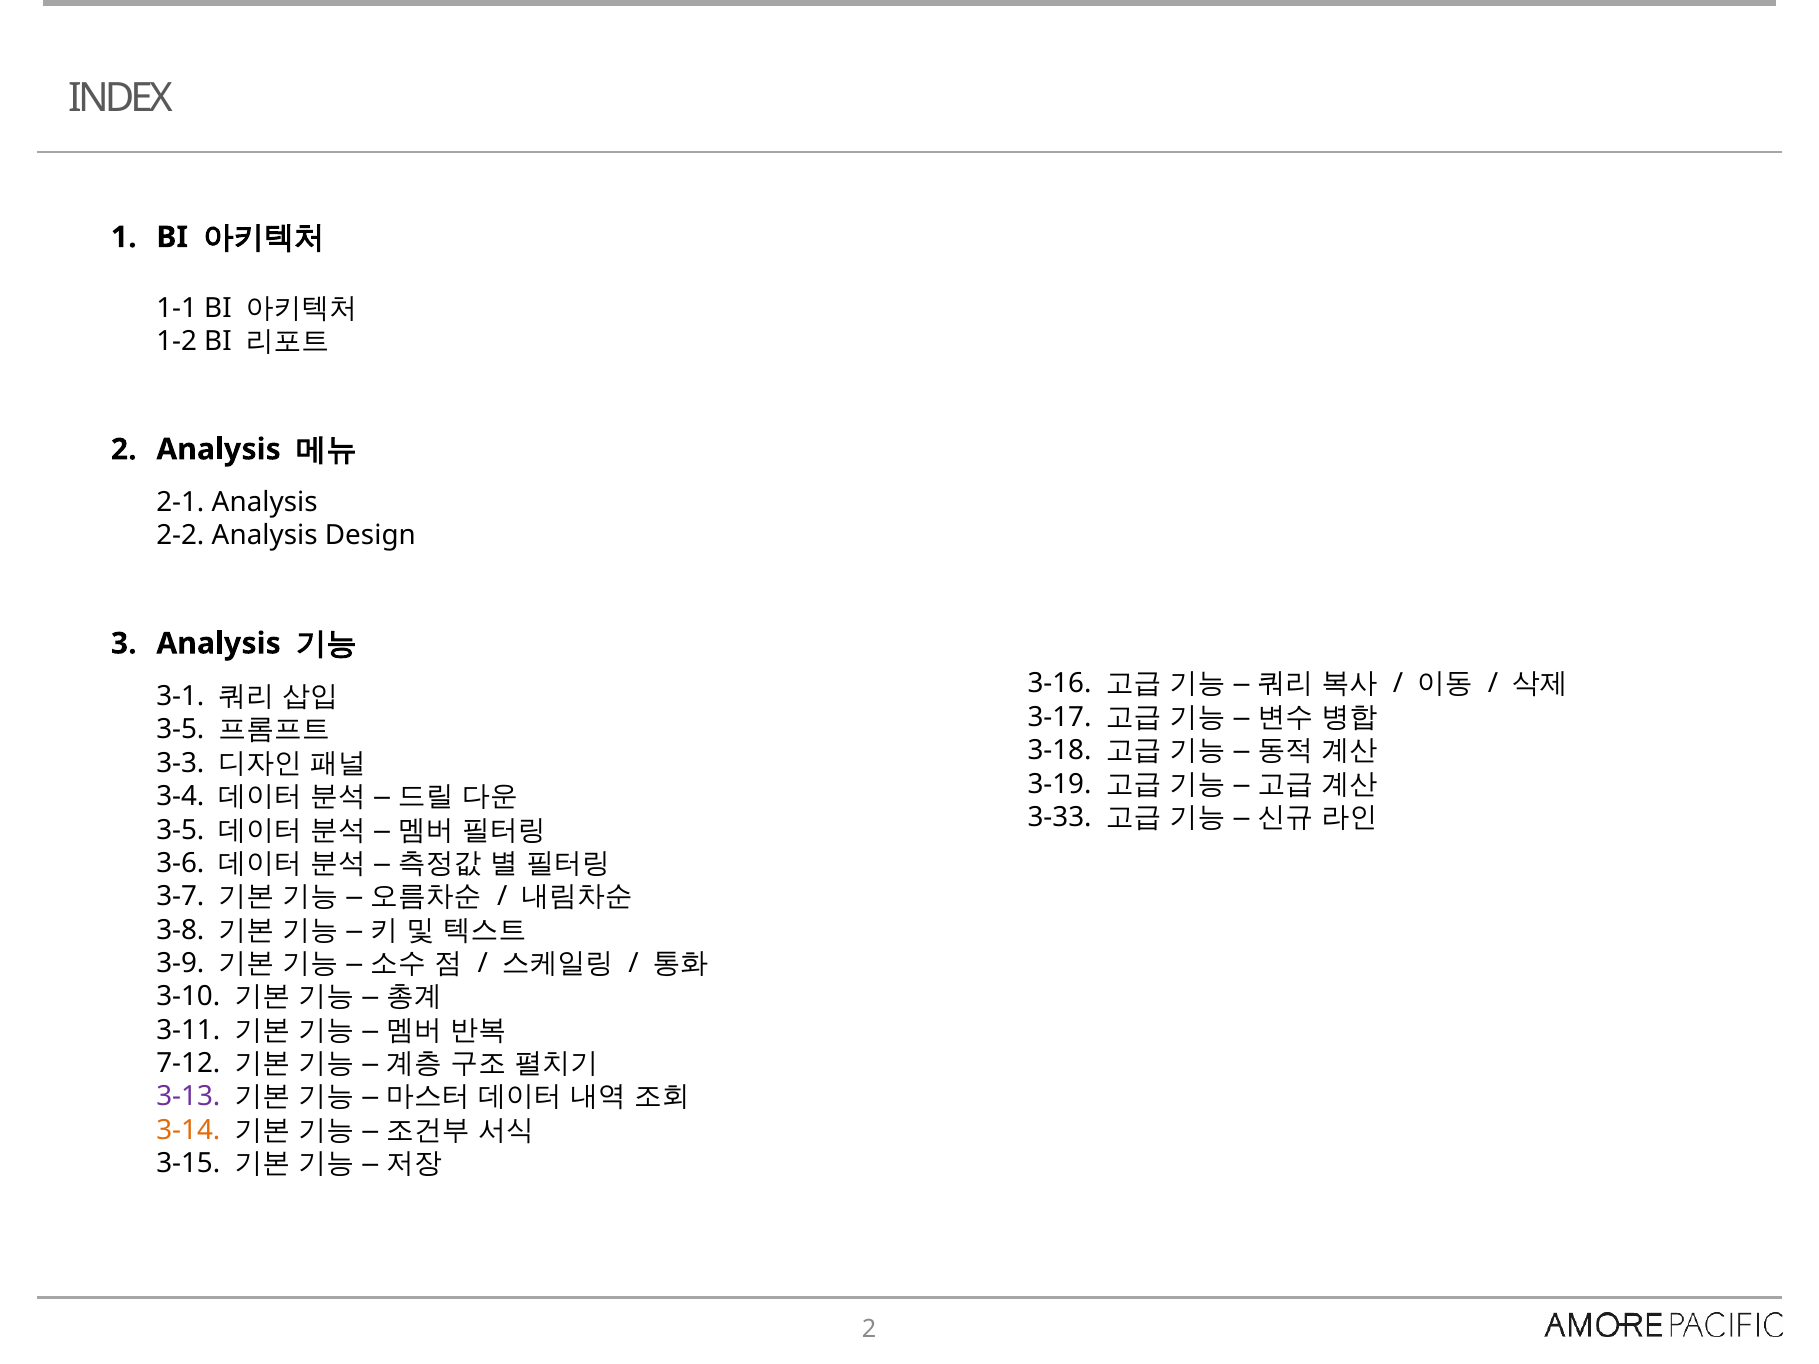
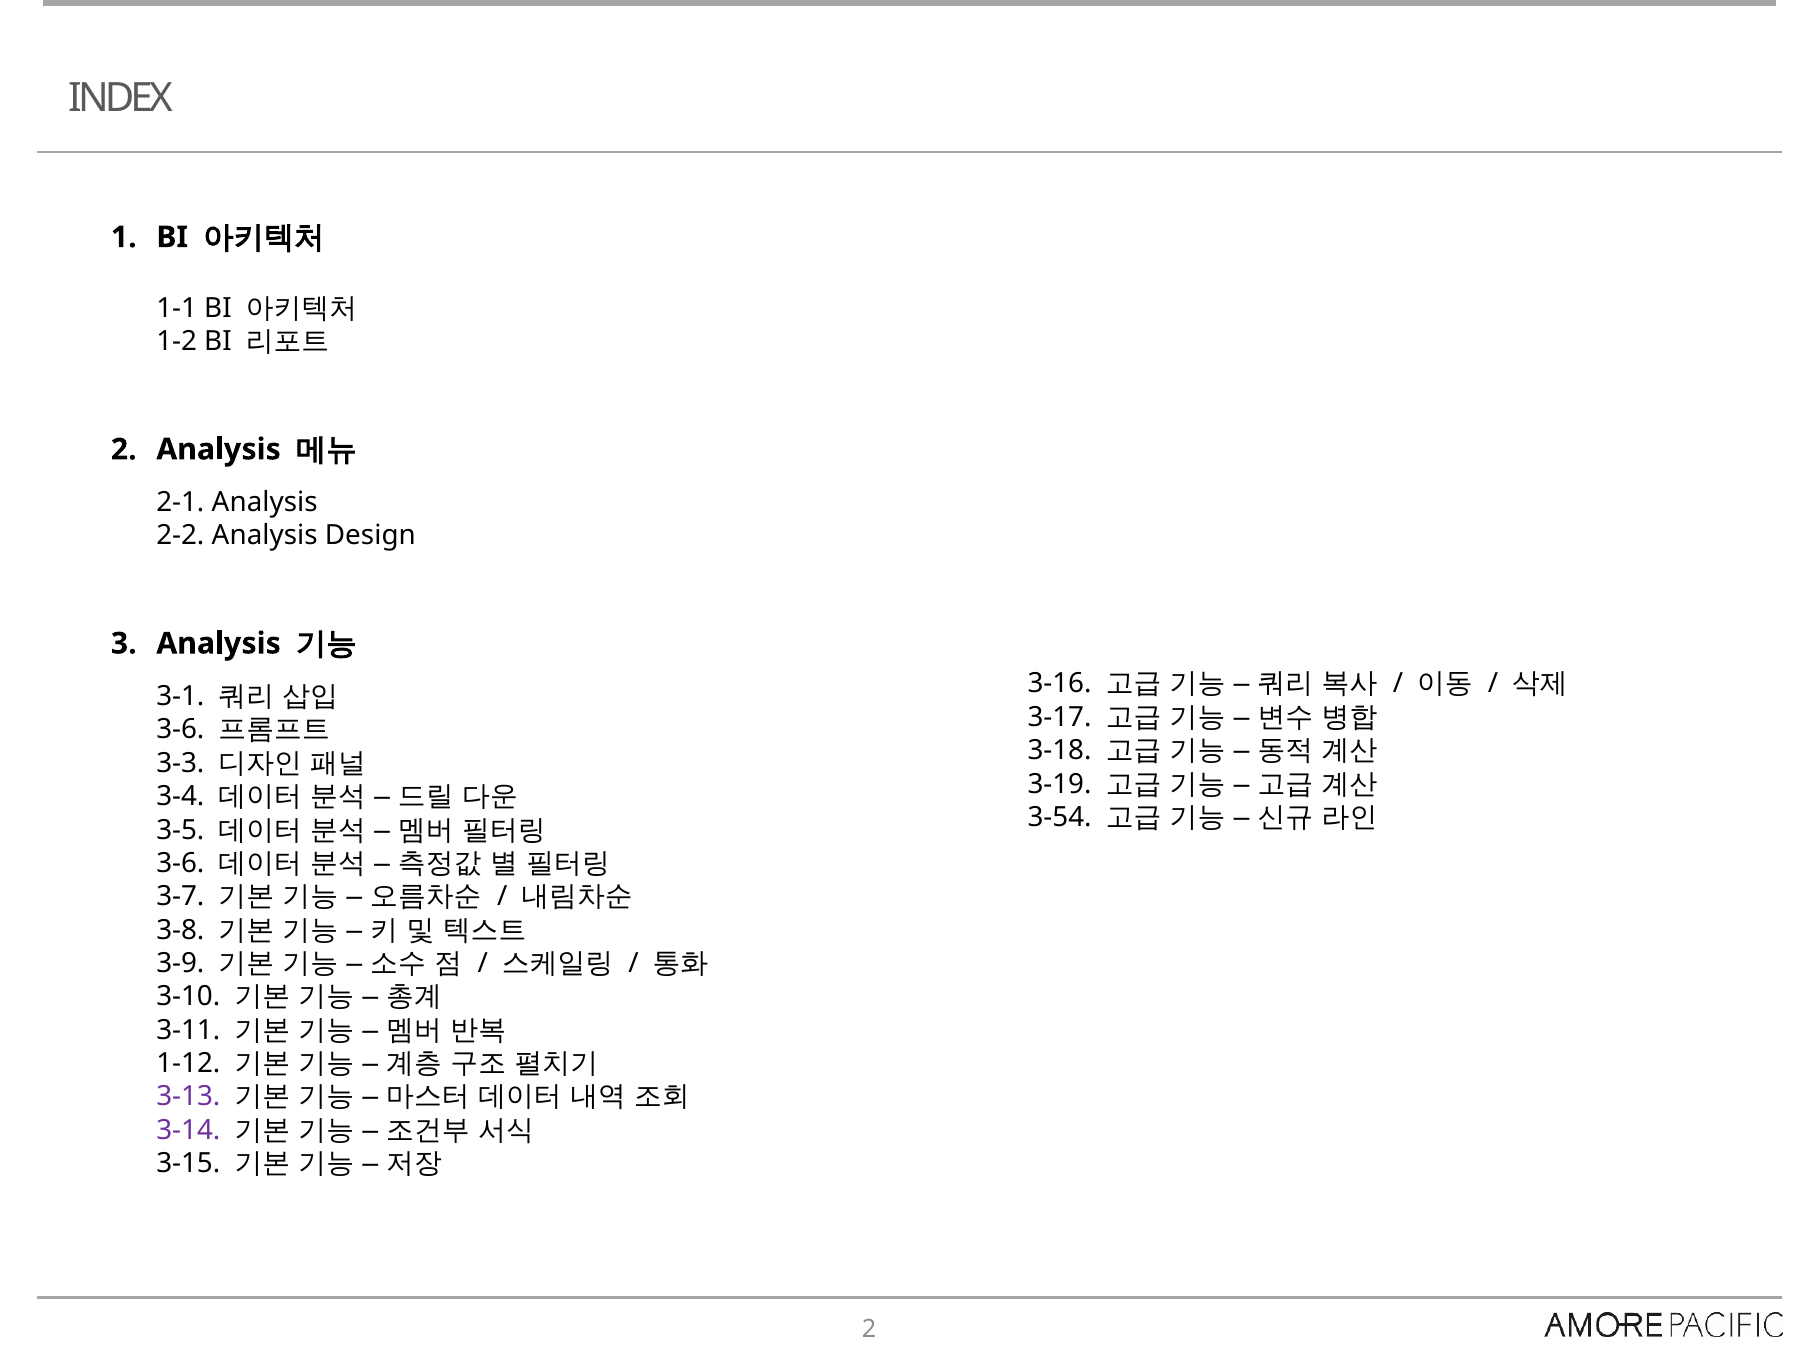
3-5 at (180, 730): 3-5 -> 3-6
3-33: 3-33 -> 3-54
7-12: 7-12 -> 1-12
3-14 colour: orange -> purple
